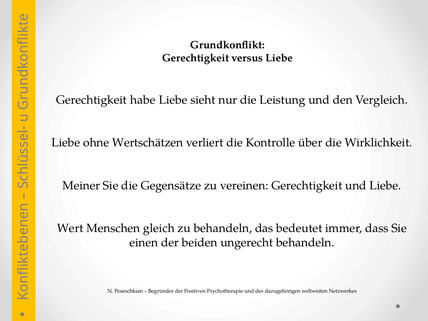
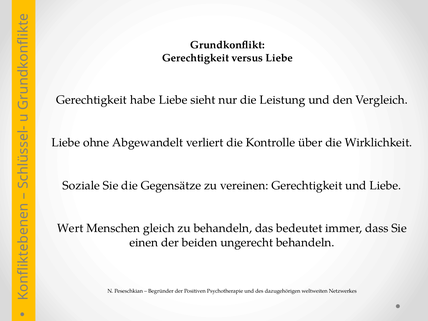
Wertschätzen: Wertschätzen -> Abgewandelt
Meiner: Meiner -> Soziale
